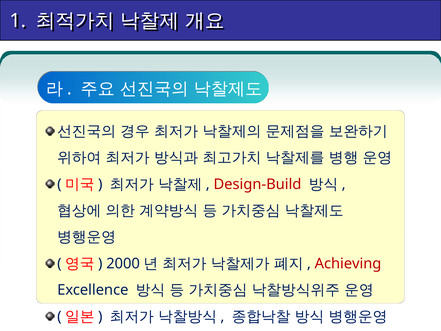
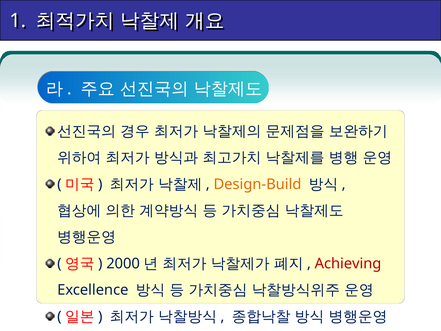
Design-Build colour: red -> orange
